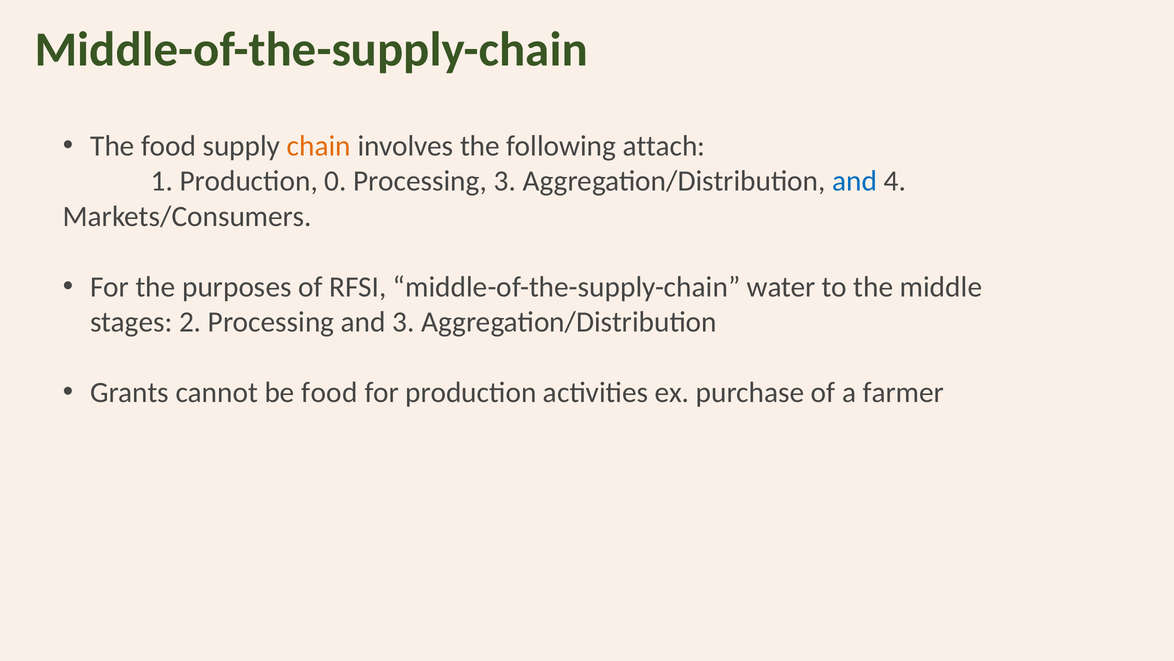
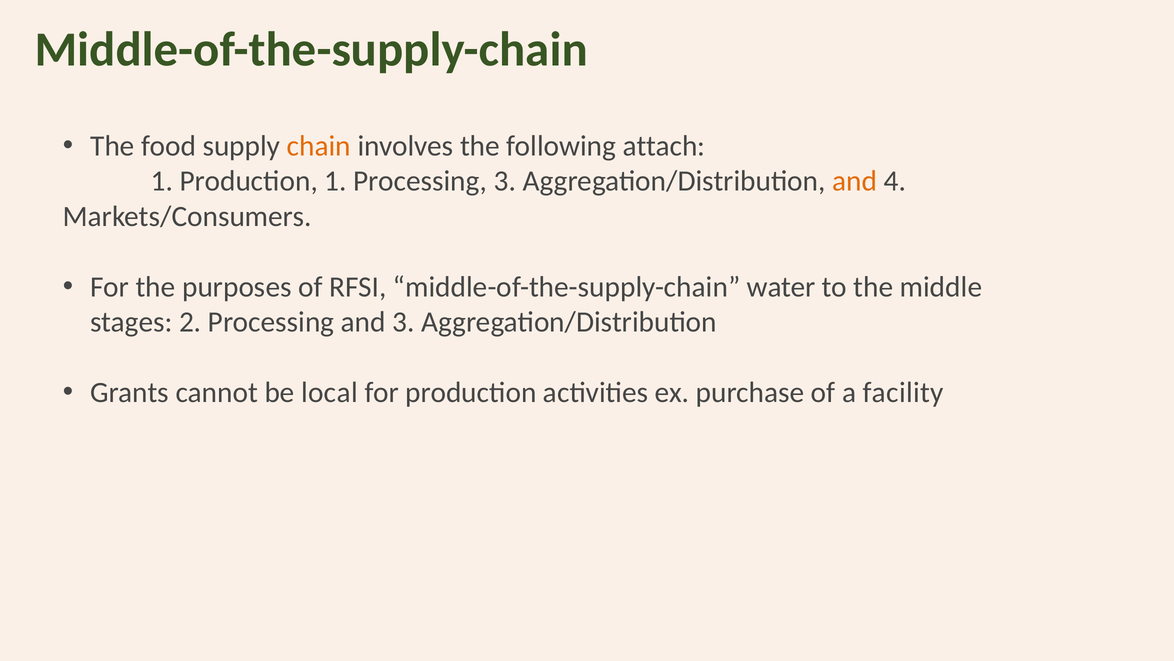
Production 0: 0 -> 1
and at (855, 181) colour: blue -> orange
be food: food -> local
farmer: farmer -> facility
